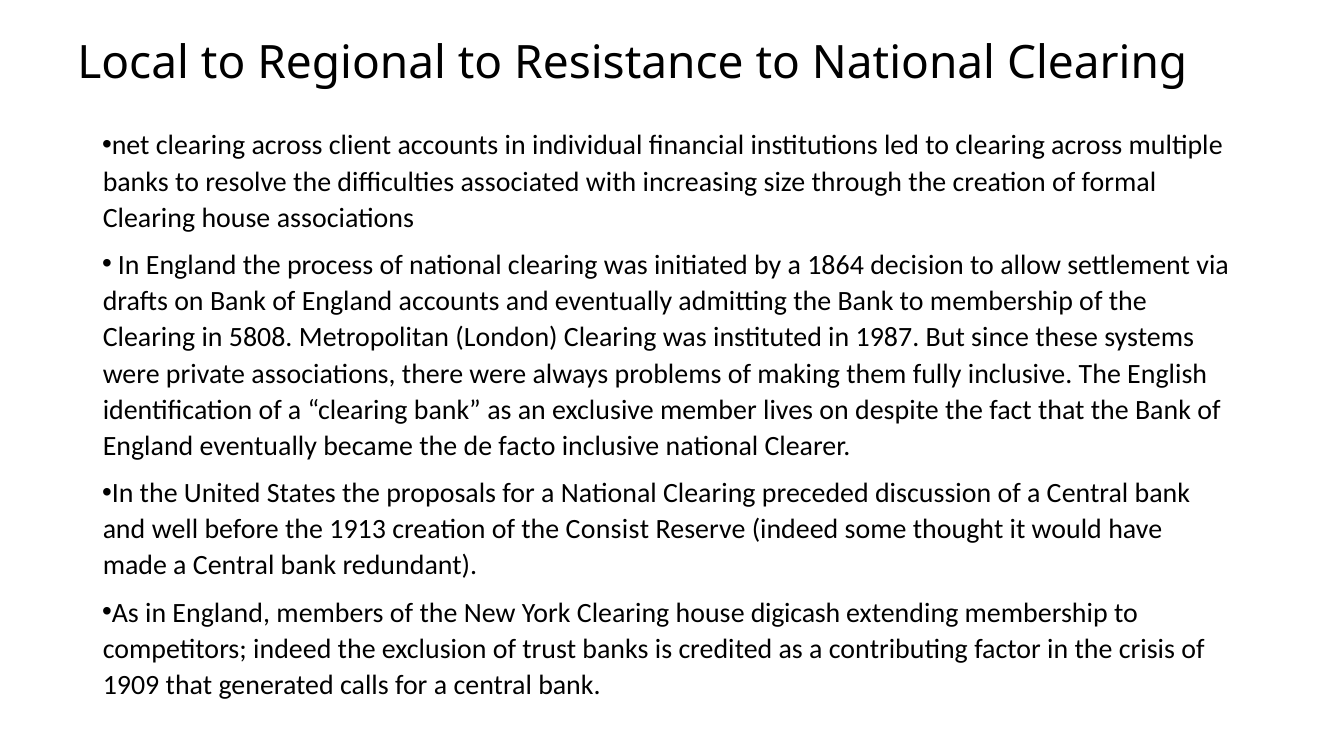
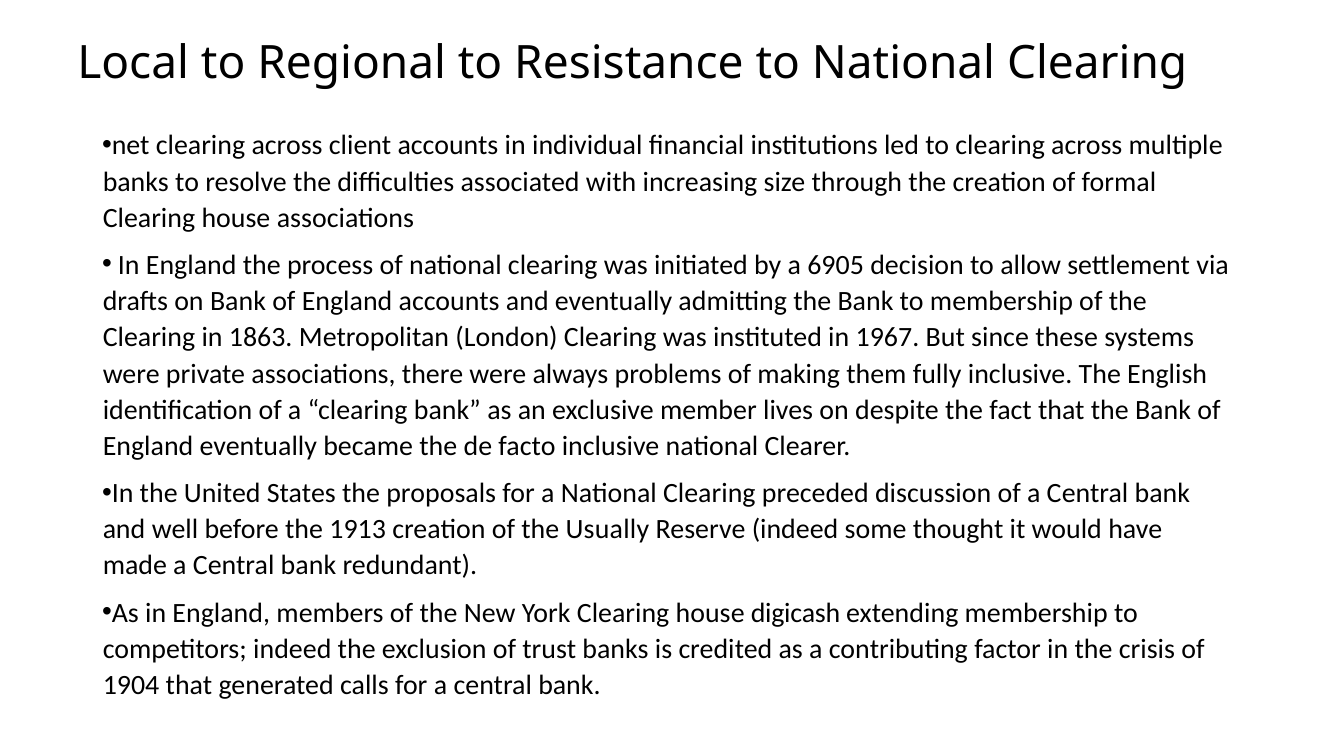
1864: 1864 -> 6905
5808: 5808 -> 1863
1987: 1987 -> 1967
Consist: Consist -> Usually
1909: 1909 -> 1904
